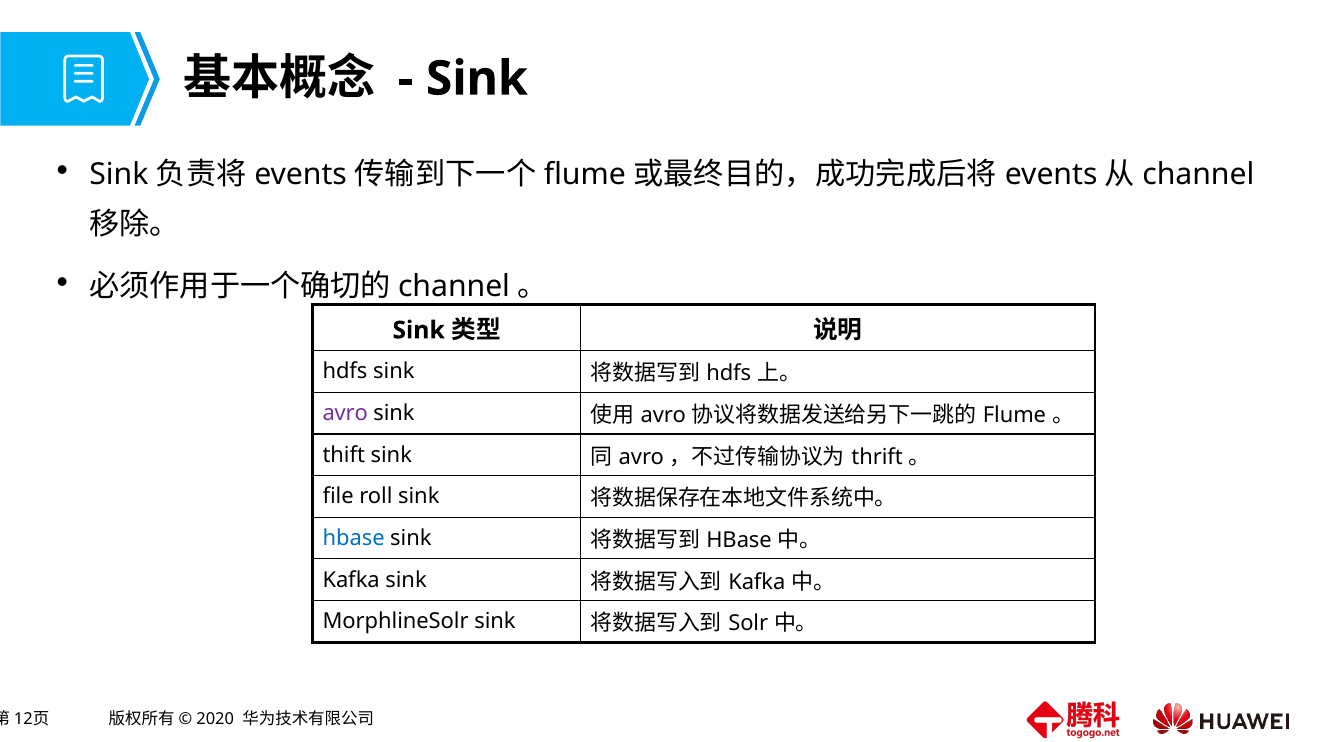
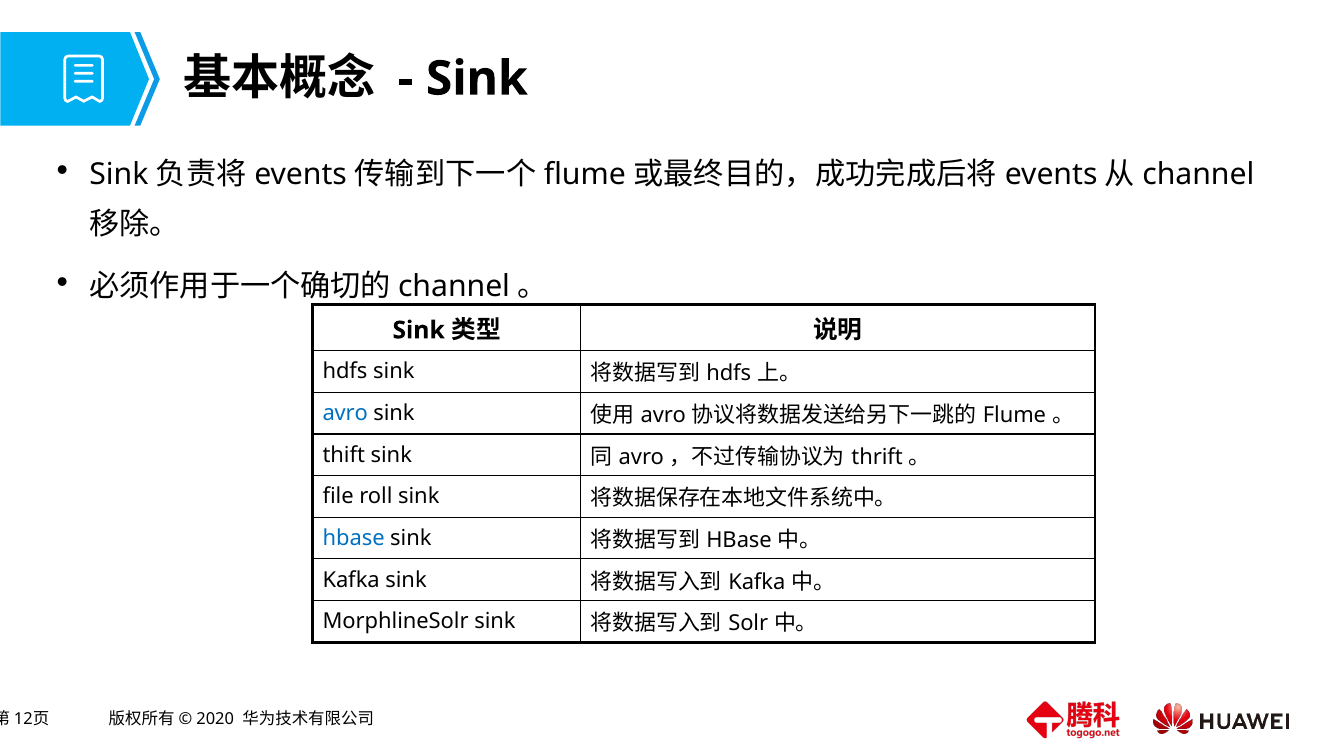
avro at (345, 413) colour: purple -> blue
